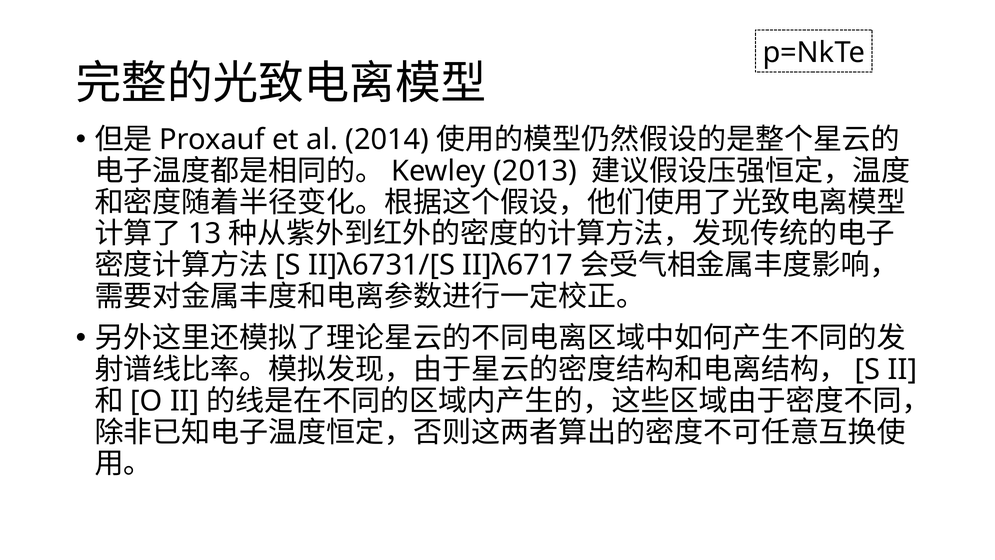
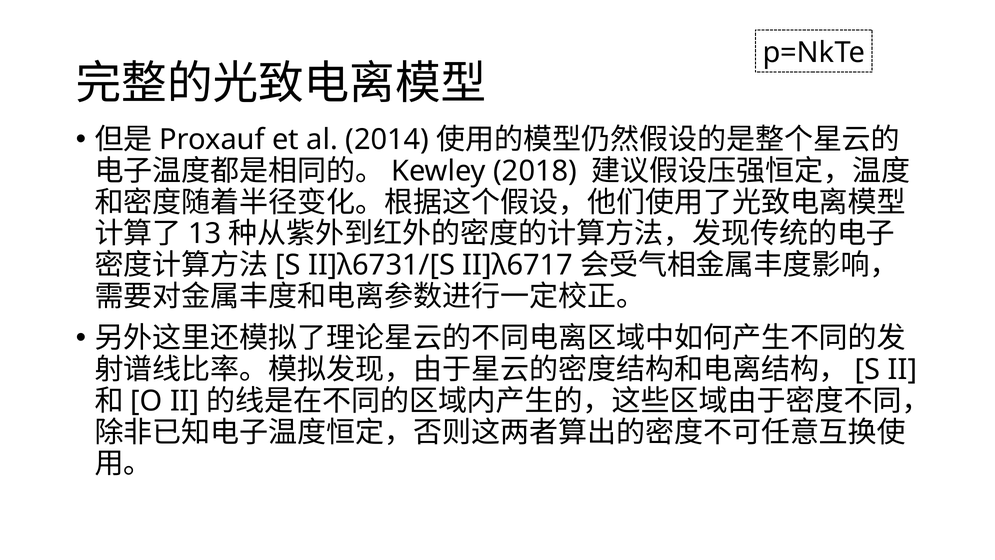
2013: 2013 -> 2018
